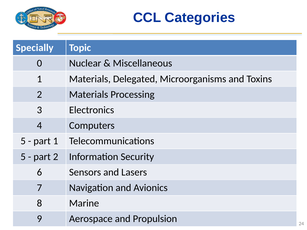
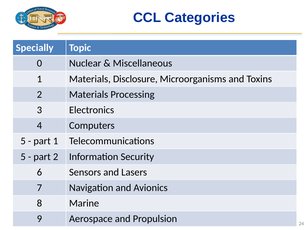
Delegated: Delegated -> Disclosure
